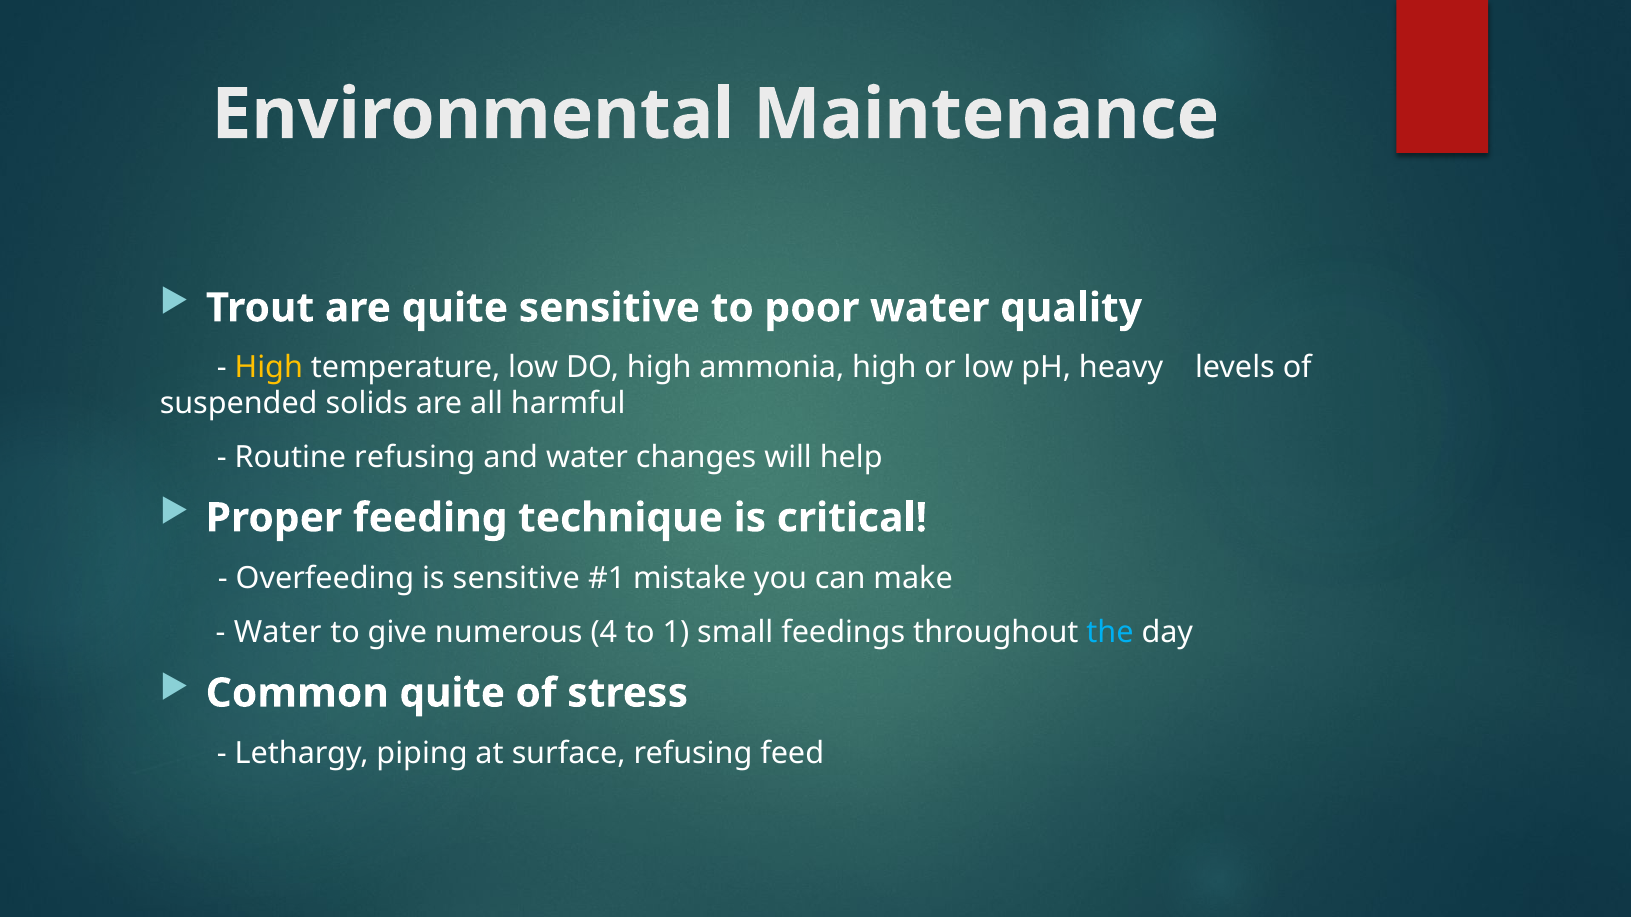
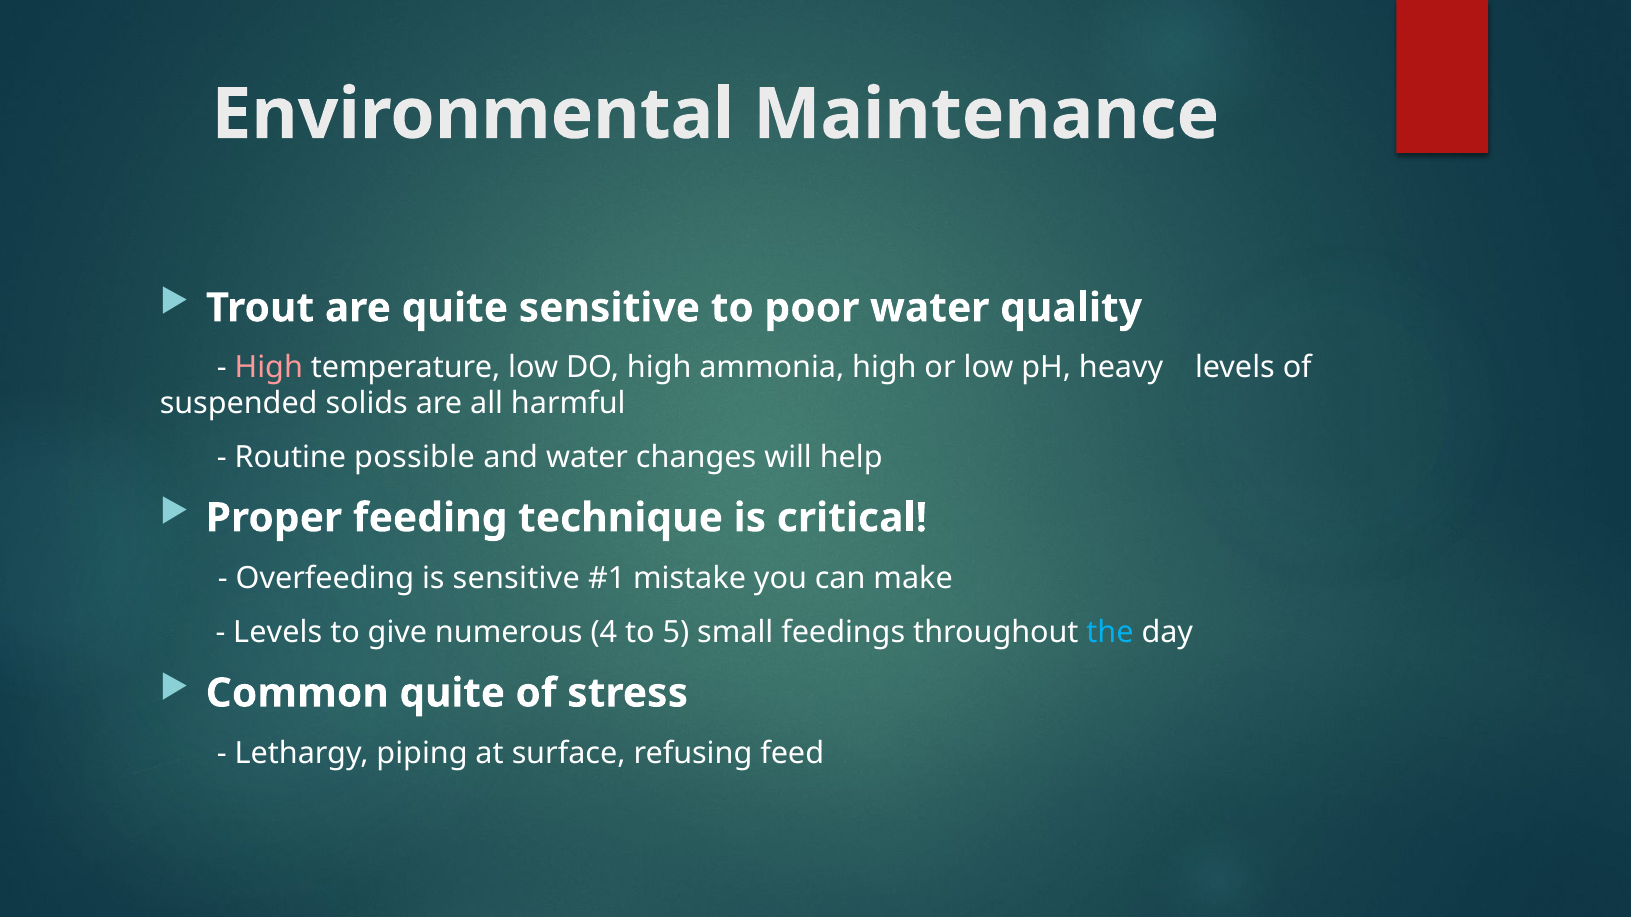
High at (269, 367) colour: yellow -> pink
Routine refusing: refusing -> possible
Water at (278, 633): Water -> Levels
1: 1 -> 5
